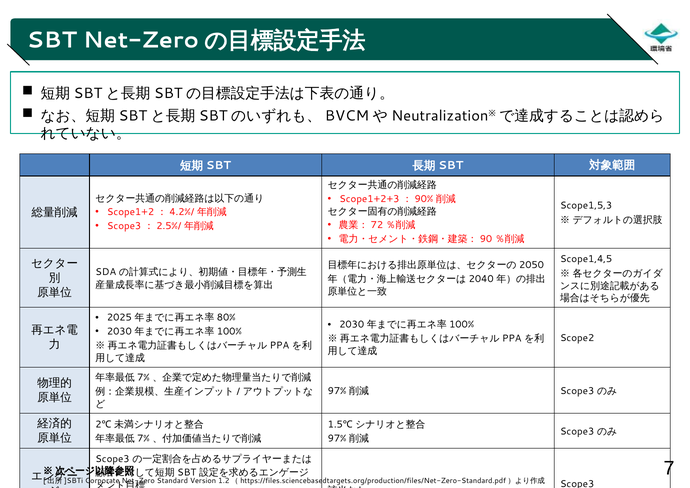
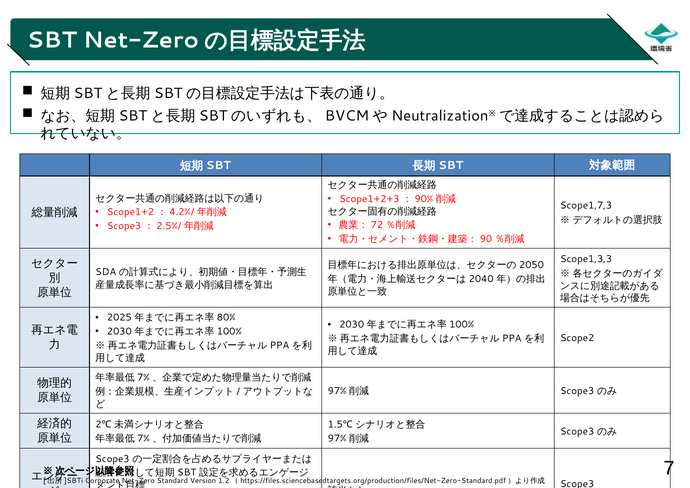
Scope1,5,3: Scope1,5,3 -> Scope1,7,3
Scope1,4,5: Scope1,4,5 -> Scope1,3,3
